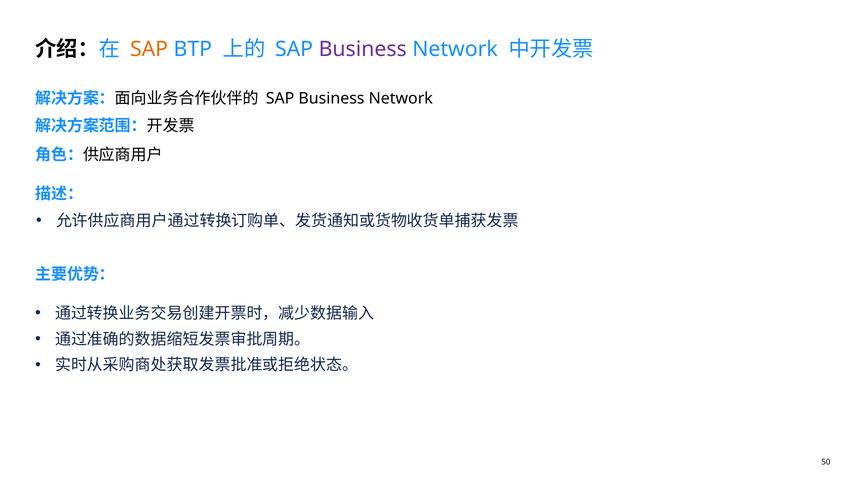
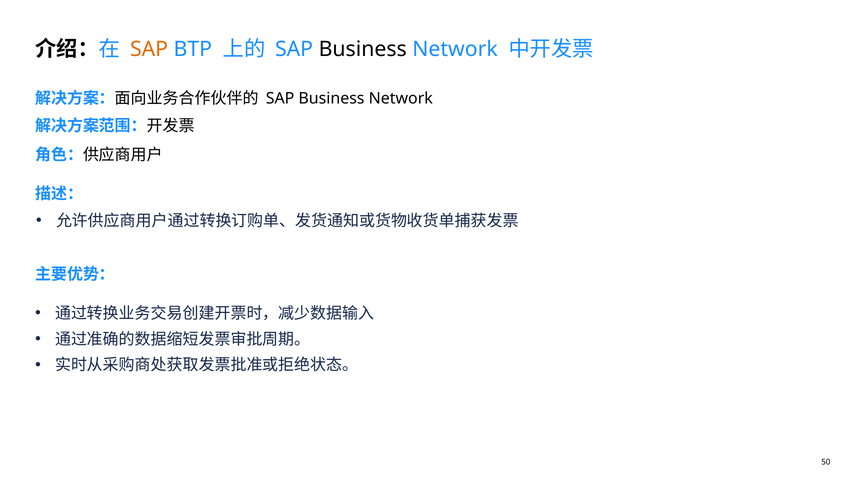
Business at (363, 49) colour: purple -> black
